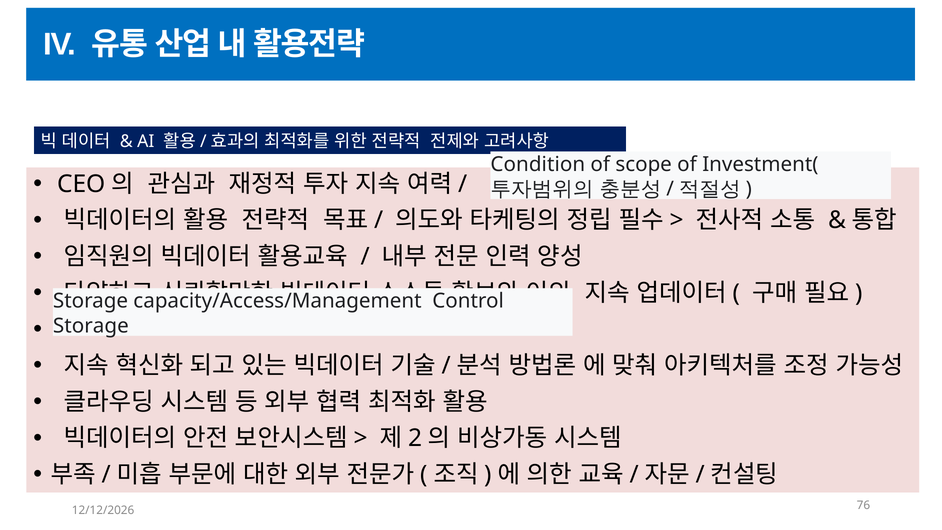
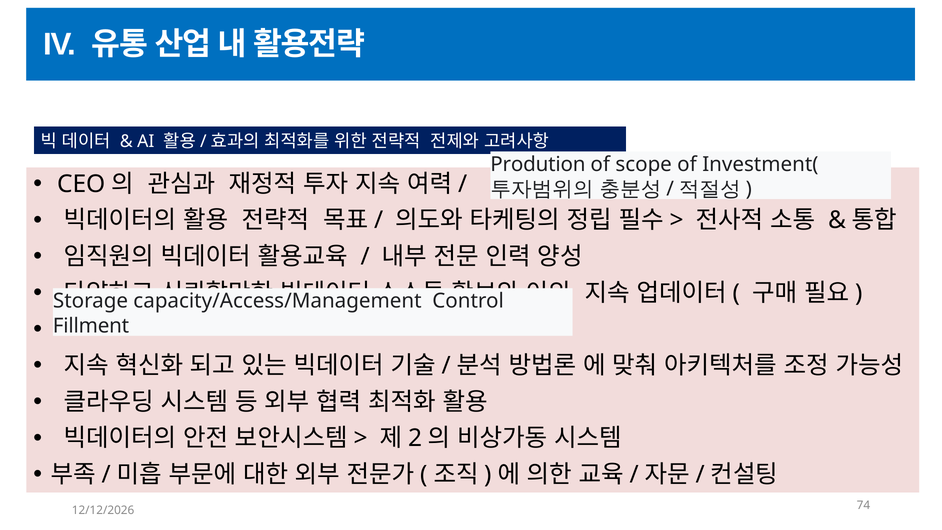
Condition: Condition -> Prodution
Storage at (91, 326): Storage -> Fillment
76: 76 -> 74
